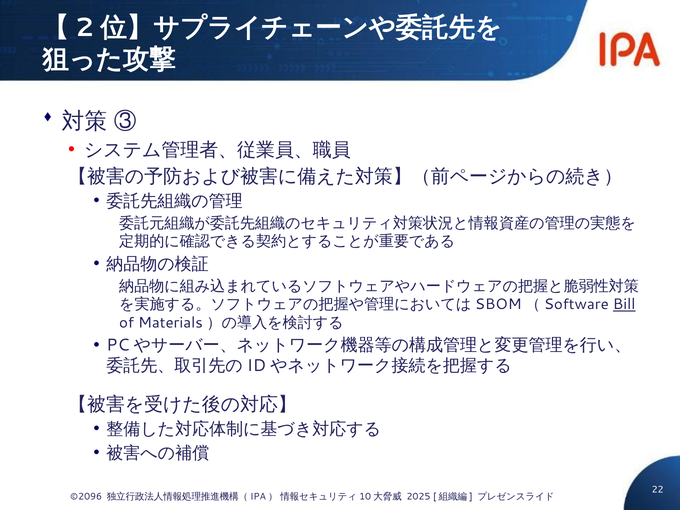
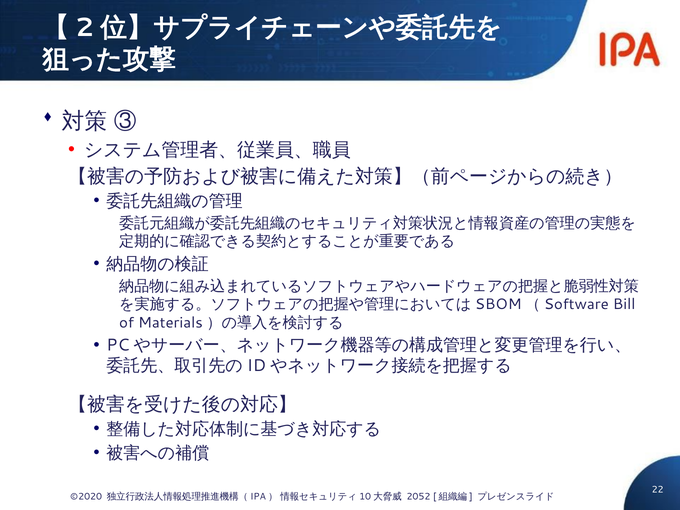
Bill underline: present -> none
©2096: ©2096 -> ©2020
2025: 2025 -> 2052
